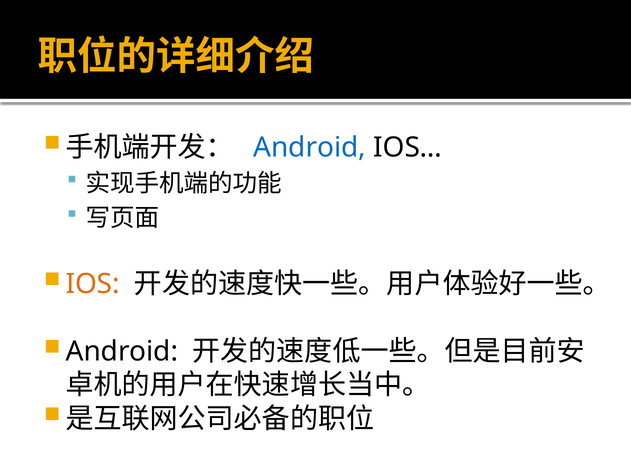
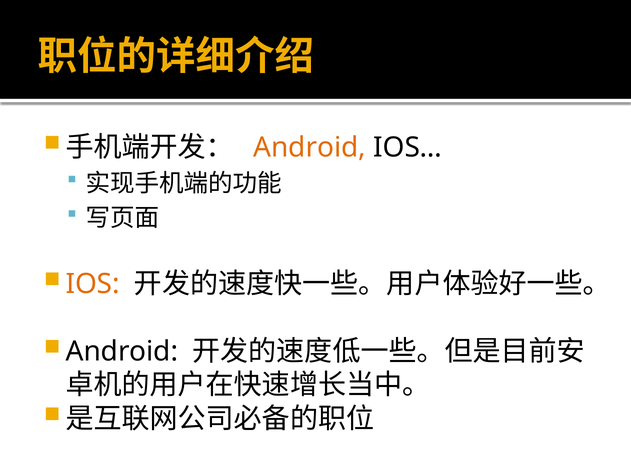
Android at (310, 148) colour: blue -> orange
